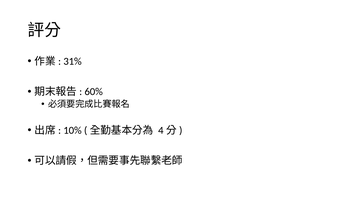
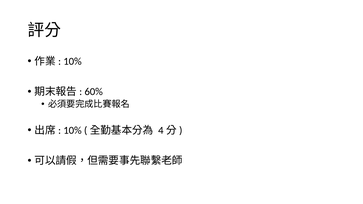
31% at (73, 61): 31% -> 10%
